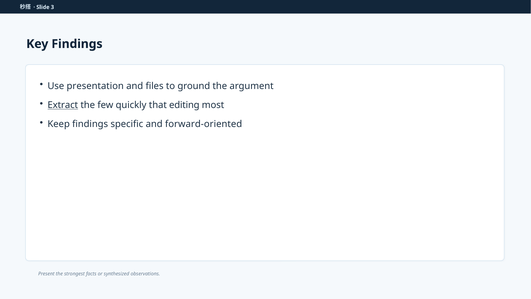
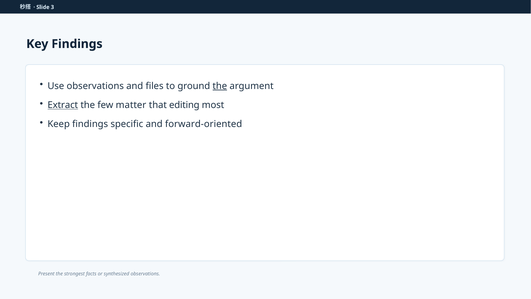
Use presentation: presentation -> observations
the at (220, 86) underline: none -> present
quickly: quickly -> matter
